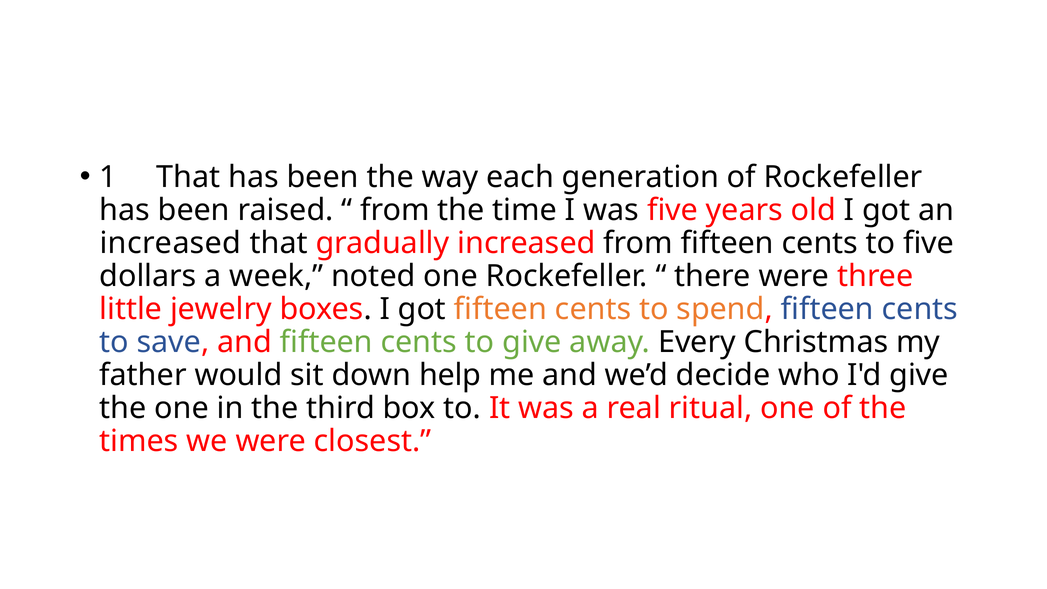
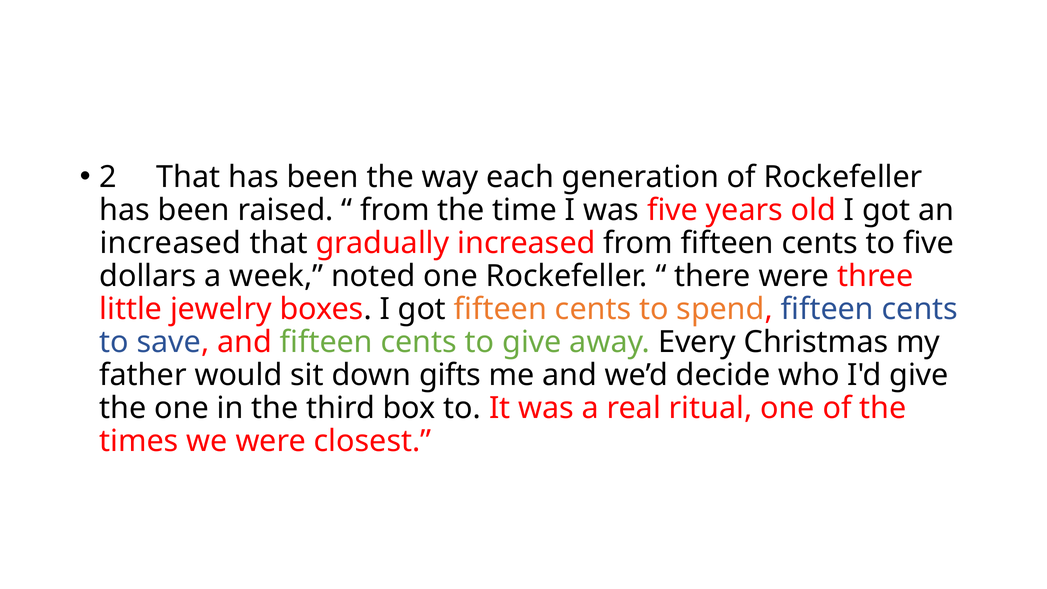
1: 1 -> 2
help: help -> gifts
